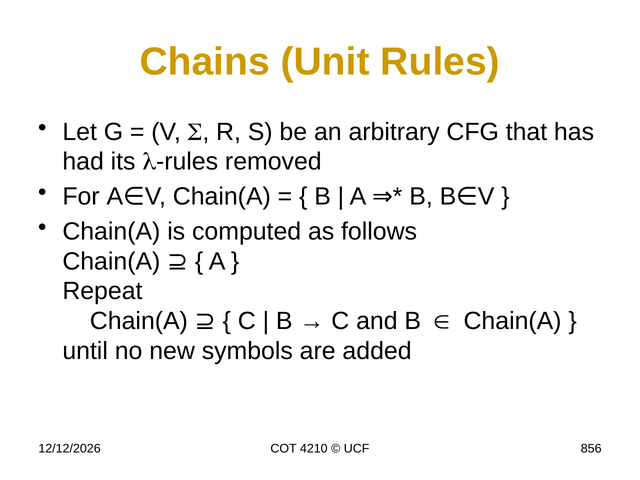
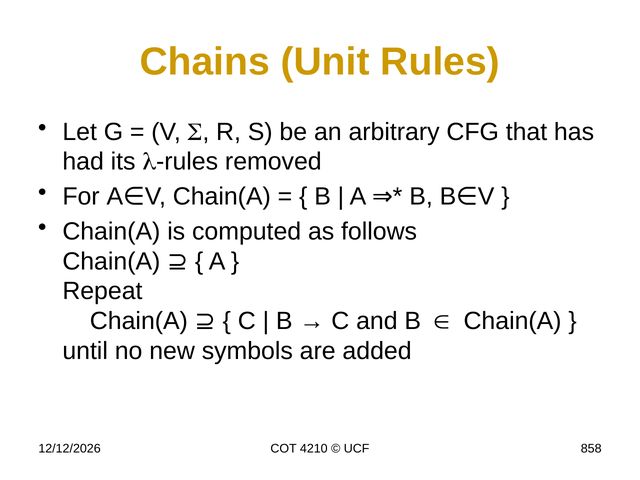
856: 856 -> 858
